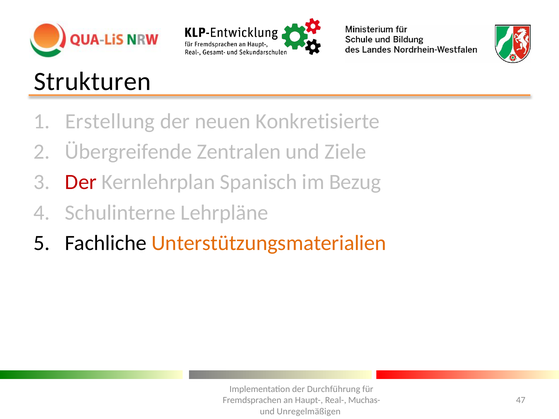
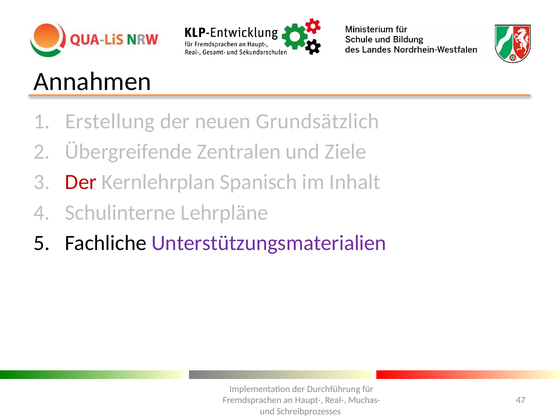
Strukturen: Strukturen -> Annahmen
Konkretisierte: Konkretisierte -> Grundsätzlich
Bezug: Bezug -> Inhalt
Unterstützungsmaterialien colour: orange -> purple
Unregelmäßigen: Unregelmäßigen -> Schreibprozesses
